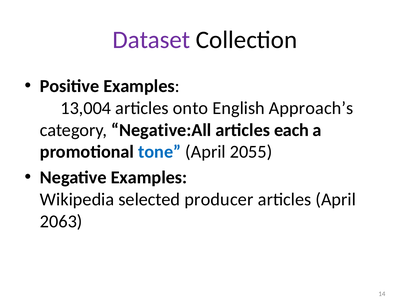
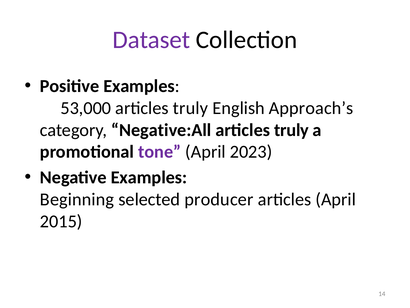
13,004: 13,004 -> 53,000
onto at (191, 108): onto -> truly
each at (292, 130): each -> truly
tone colour: blue -> purple
2055: 2055 -> 2023
Wikipedia: Wikipedia -> Beginning
2063: 2063 -> 2015
